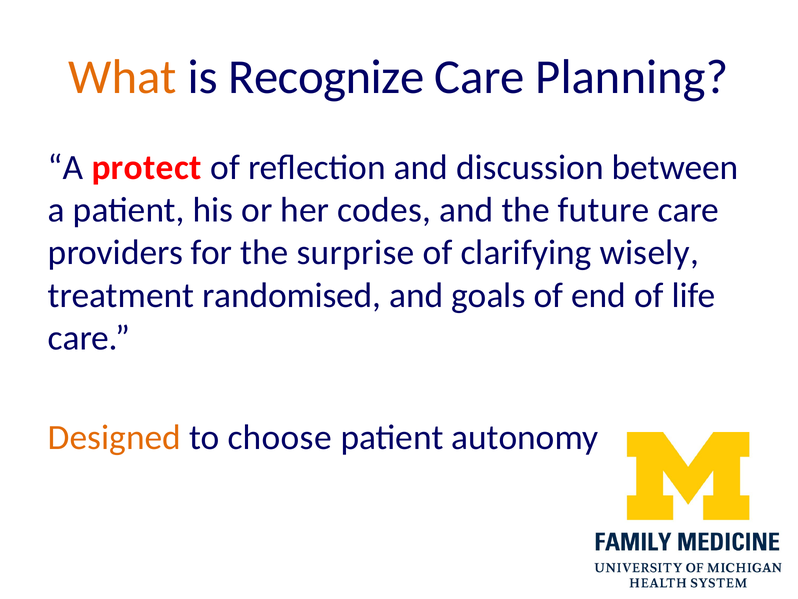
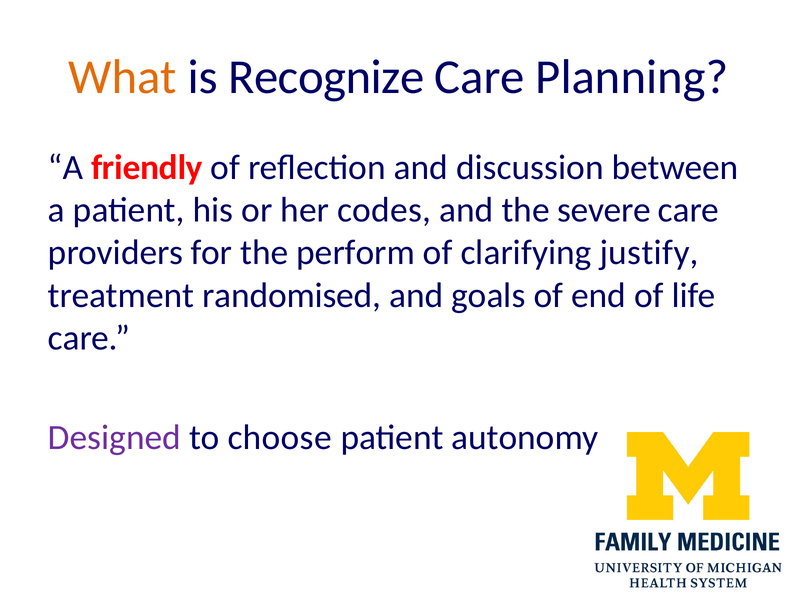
protect: protect -> friendly
future: future -> severe
surprise: surprise -> perform
wisely: wisely -> justify
Designed colour: orange -> purple
